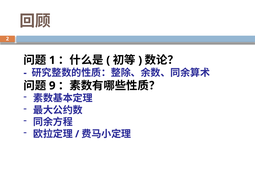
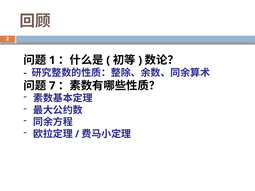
9: 9 -> 7
